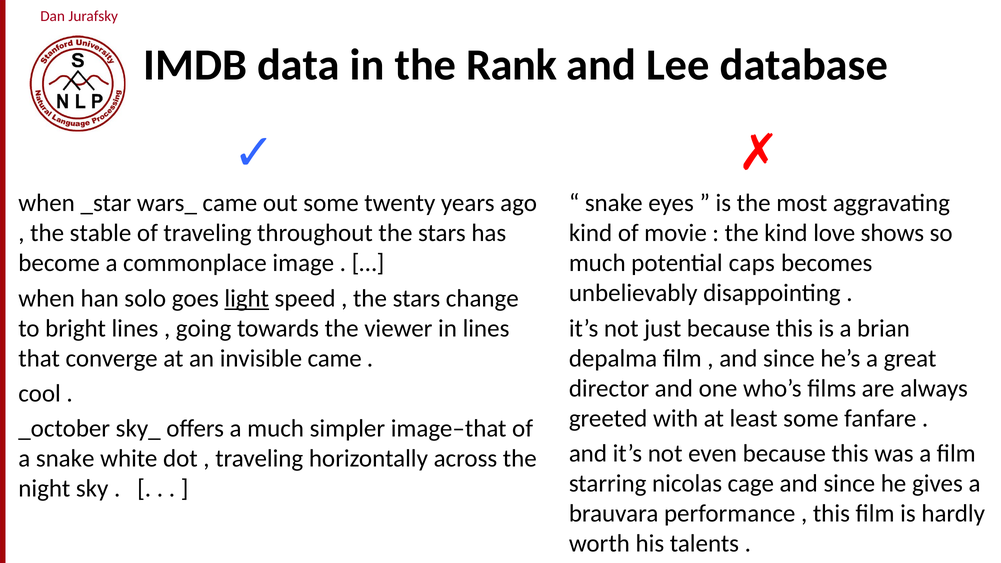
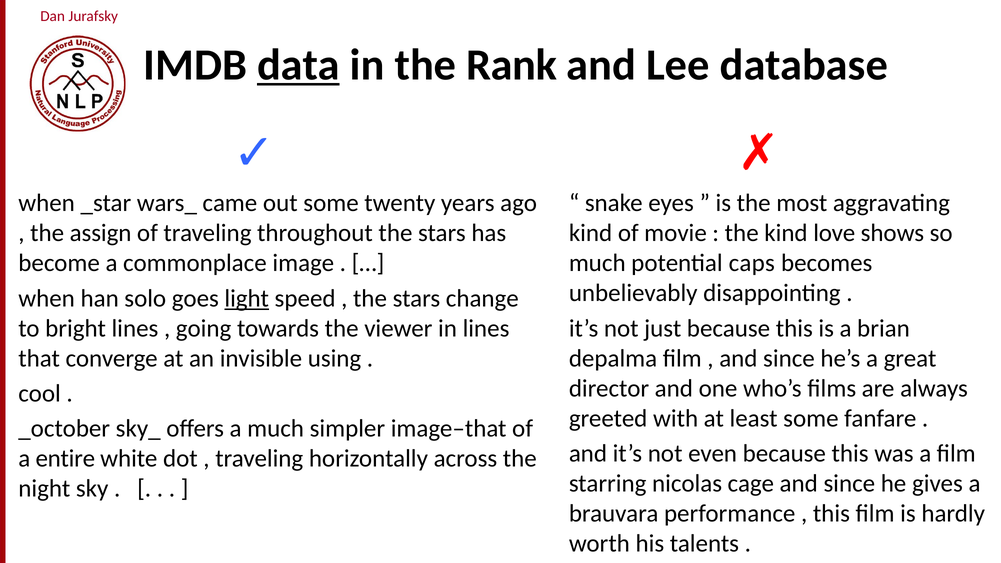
data underline: none -> present
stable: stable -> assign
invisible came: came -> using
a snake: snake -> entire
